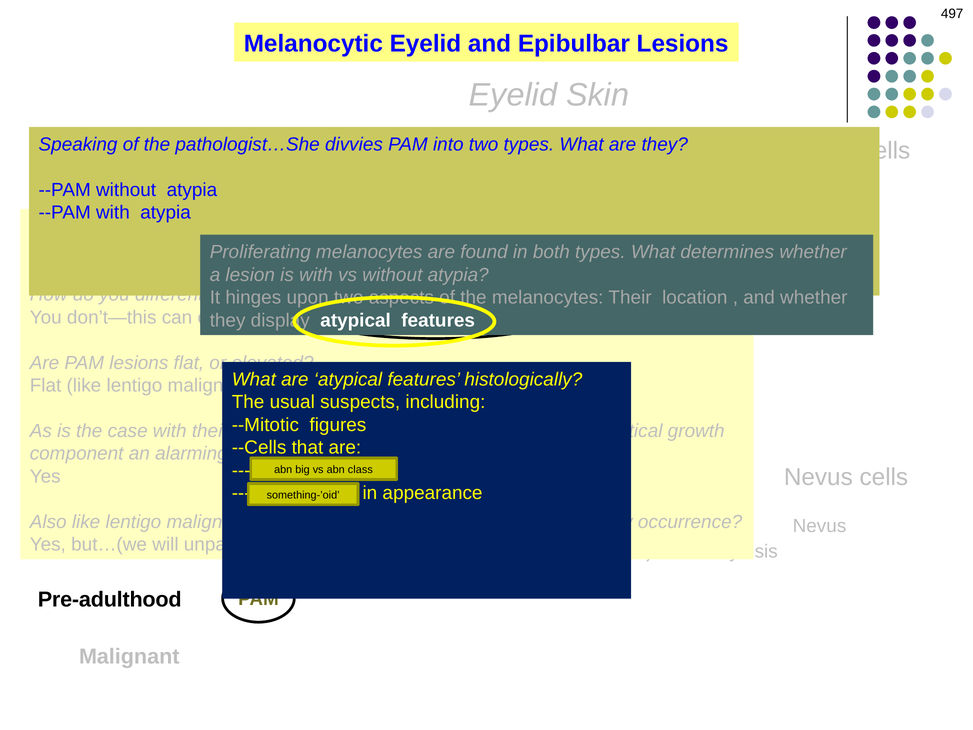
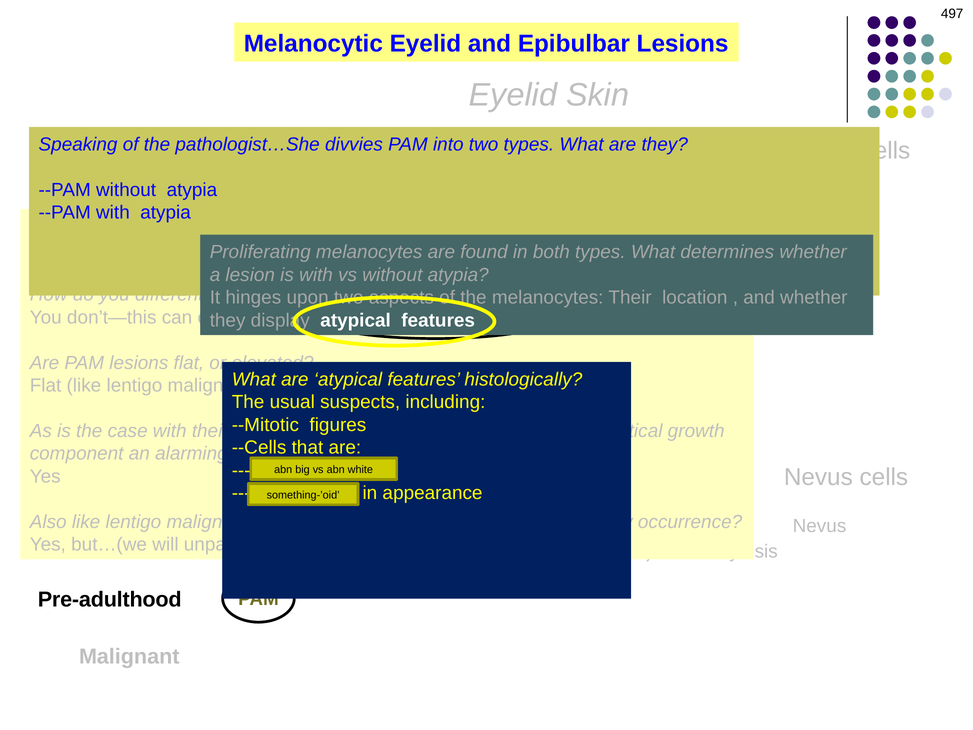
abn class: class -> white
